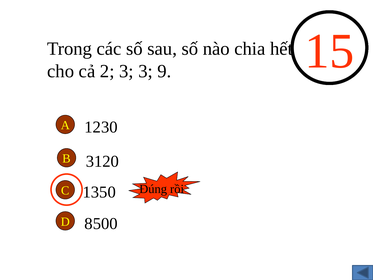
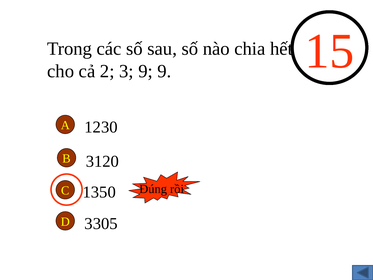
3 3: 3 -> 9
8500: 8500 -> 3305
